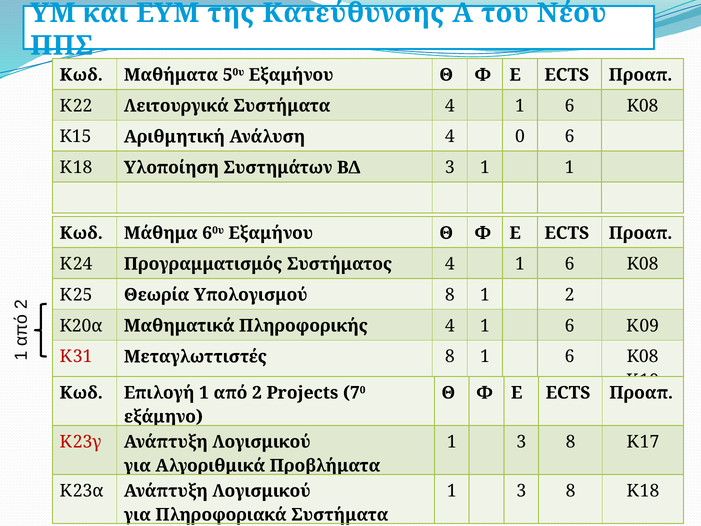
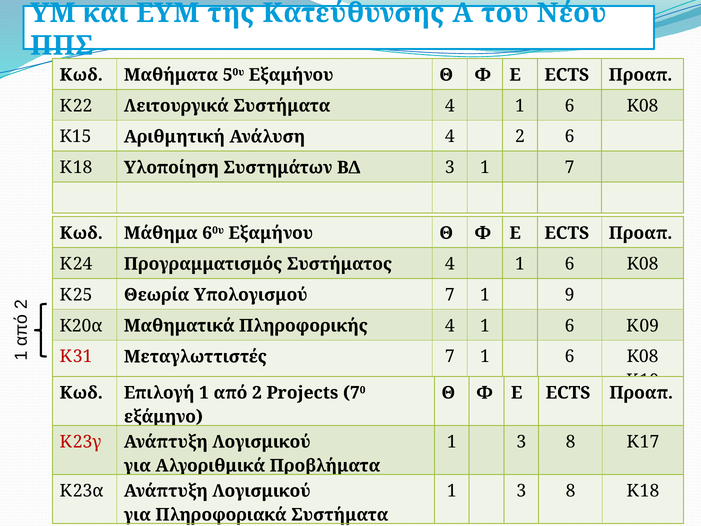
4 0: 0 -> 2
1 1: 1 -> 7
Υπολογισμού 8: 8 -> 7
1 2: 2 -> 9
Μεταγλωττιστές 8: 8 -> 7
